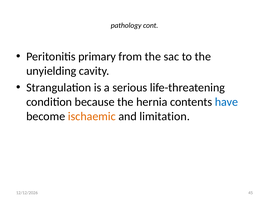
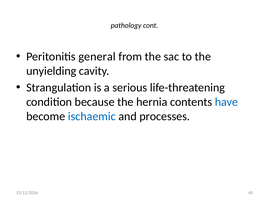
primary: primary -> general
ischaemic colour: orange -> blue
limitation: limitation -> processes
